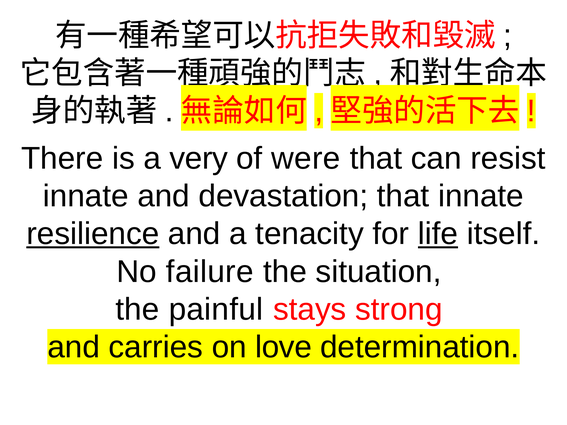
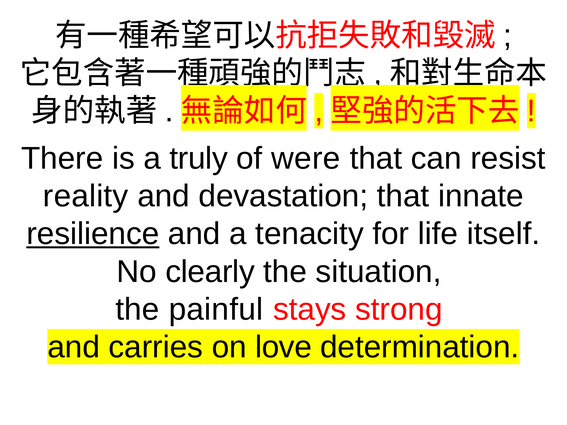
very: very -> truly
innate at (86, 196): innate -> reality
life underline: present -> none
failure: failure -> clearly
